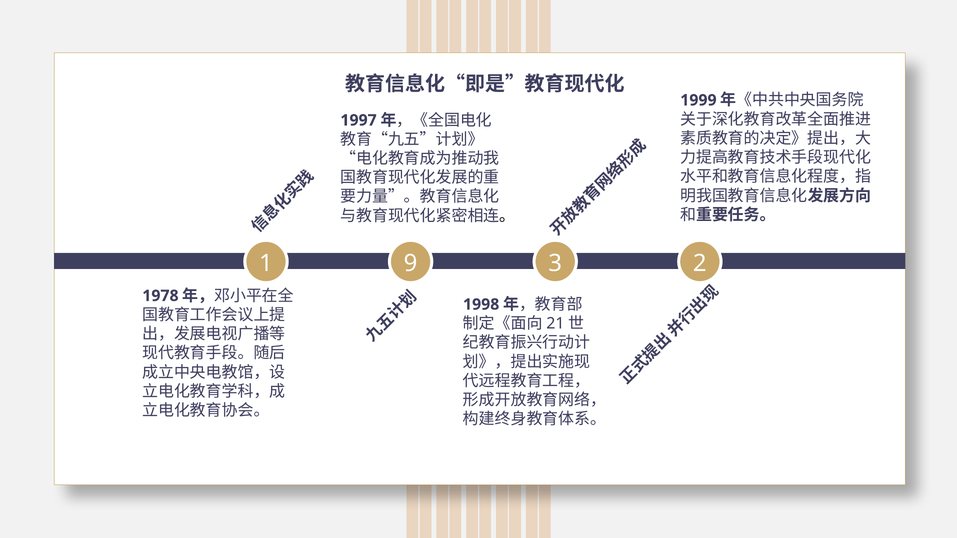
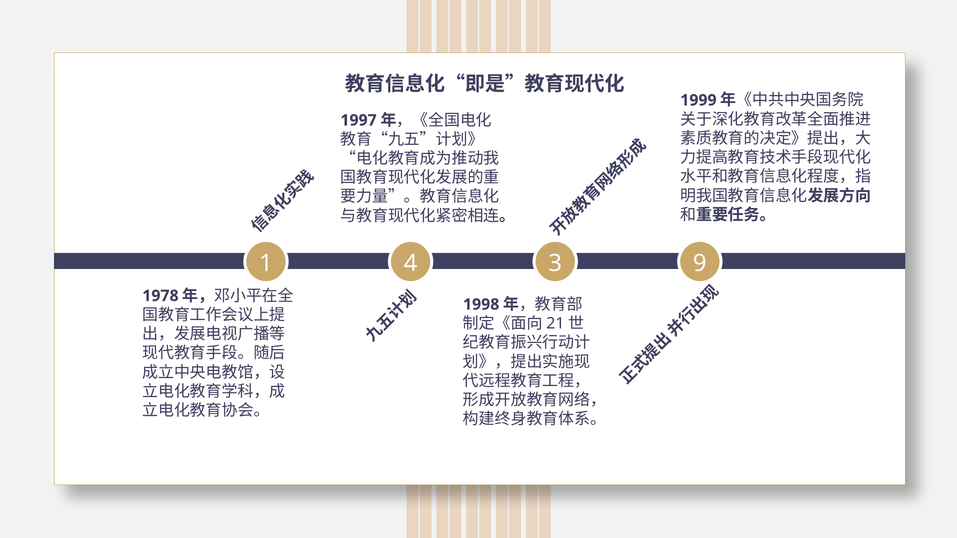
9: 9 -> 4
2: 2 -> 9
